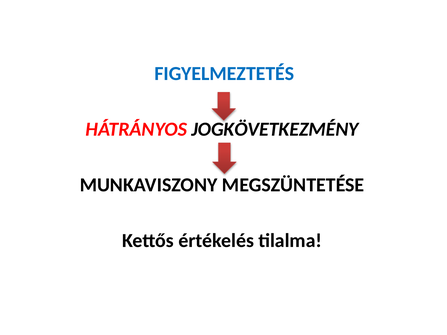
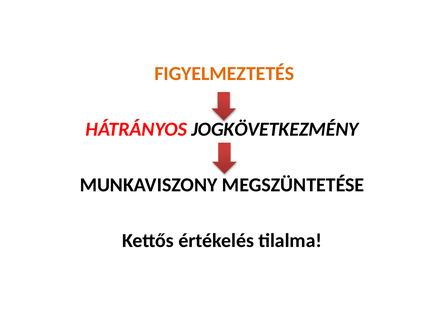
FIGYELMEZTETÉS colour: blue -> orange
